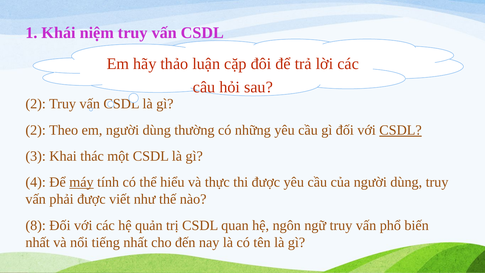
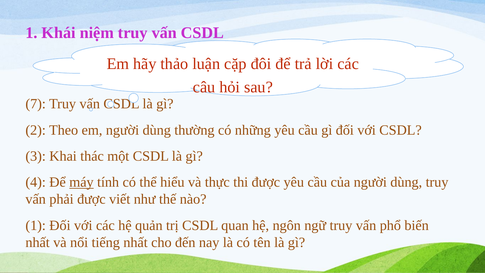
2 at (36, 104): 2 -> 7
CSDL at (400, 130) underline: present -> none
8 at (36, 225): 8 -> 1
